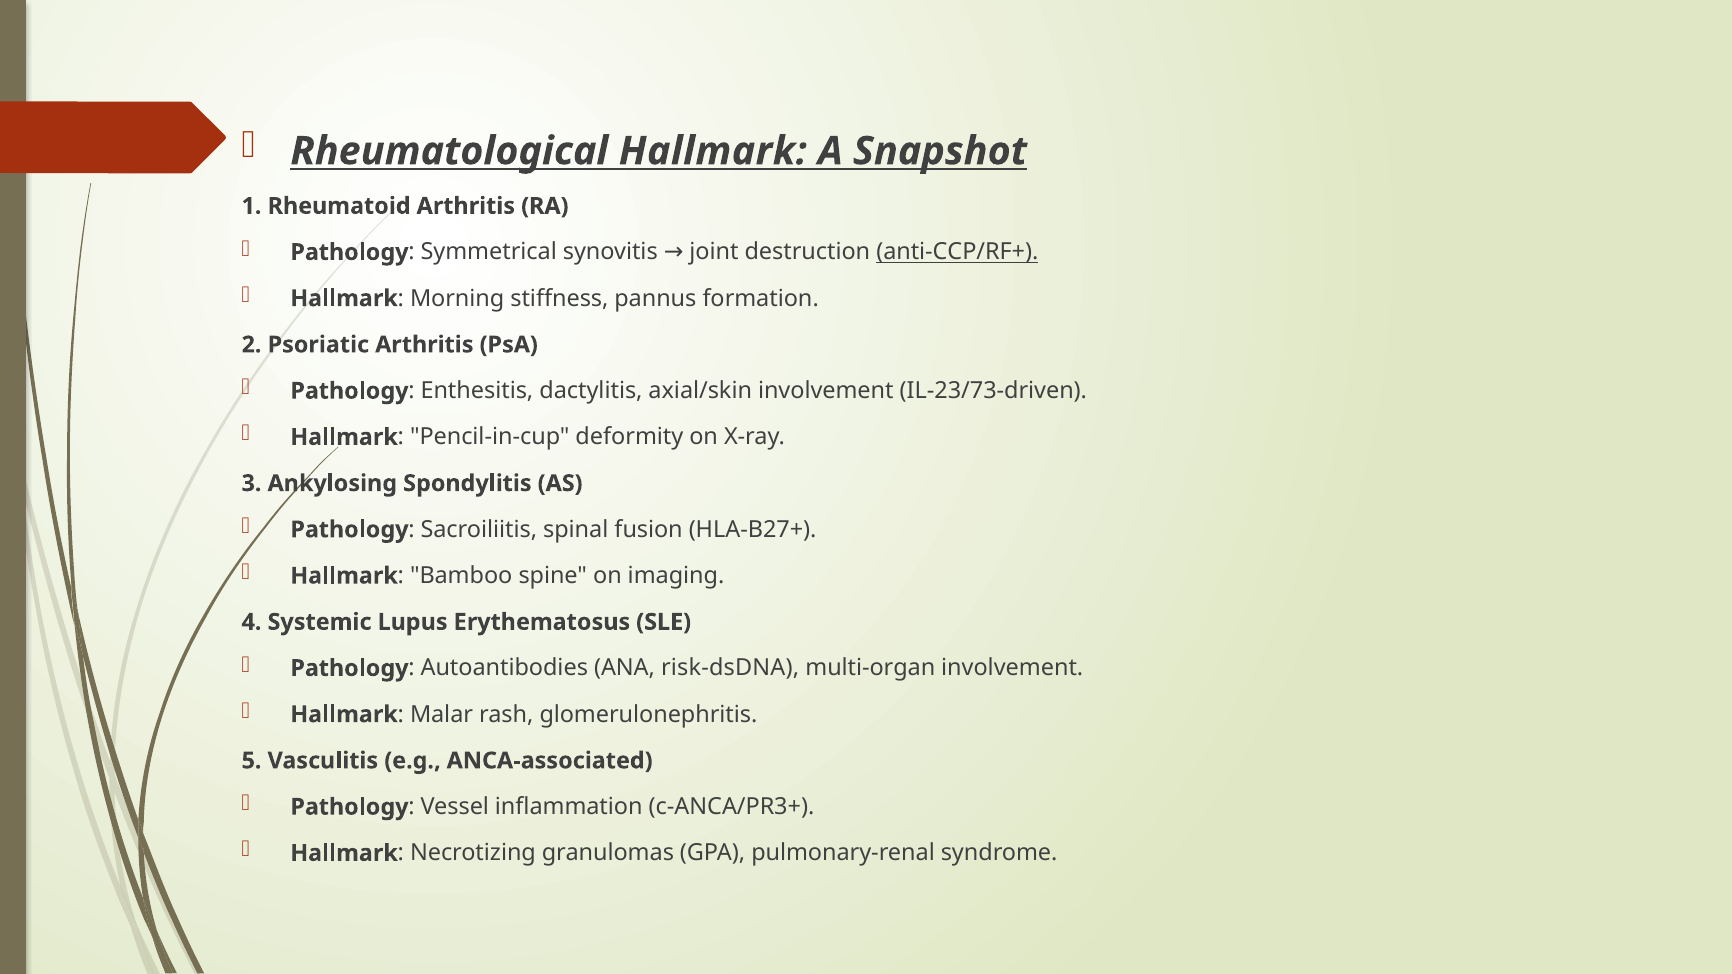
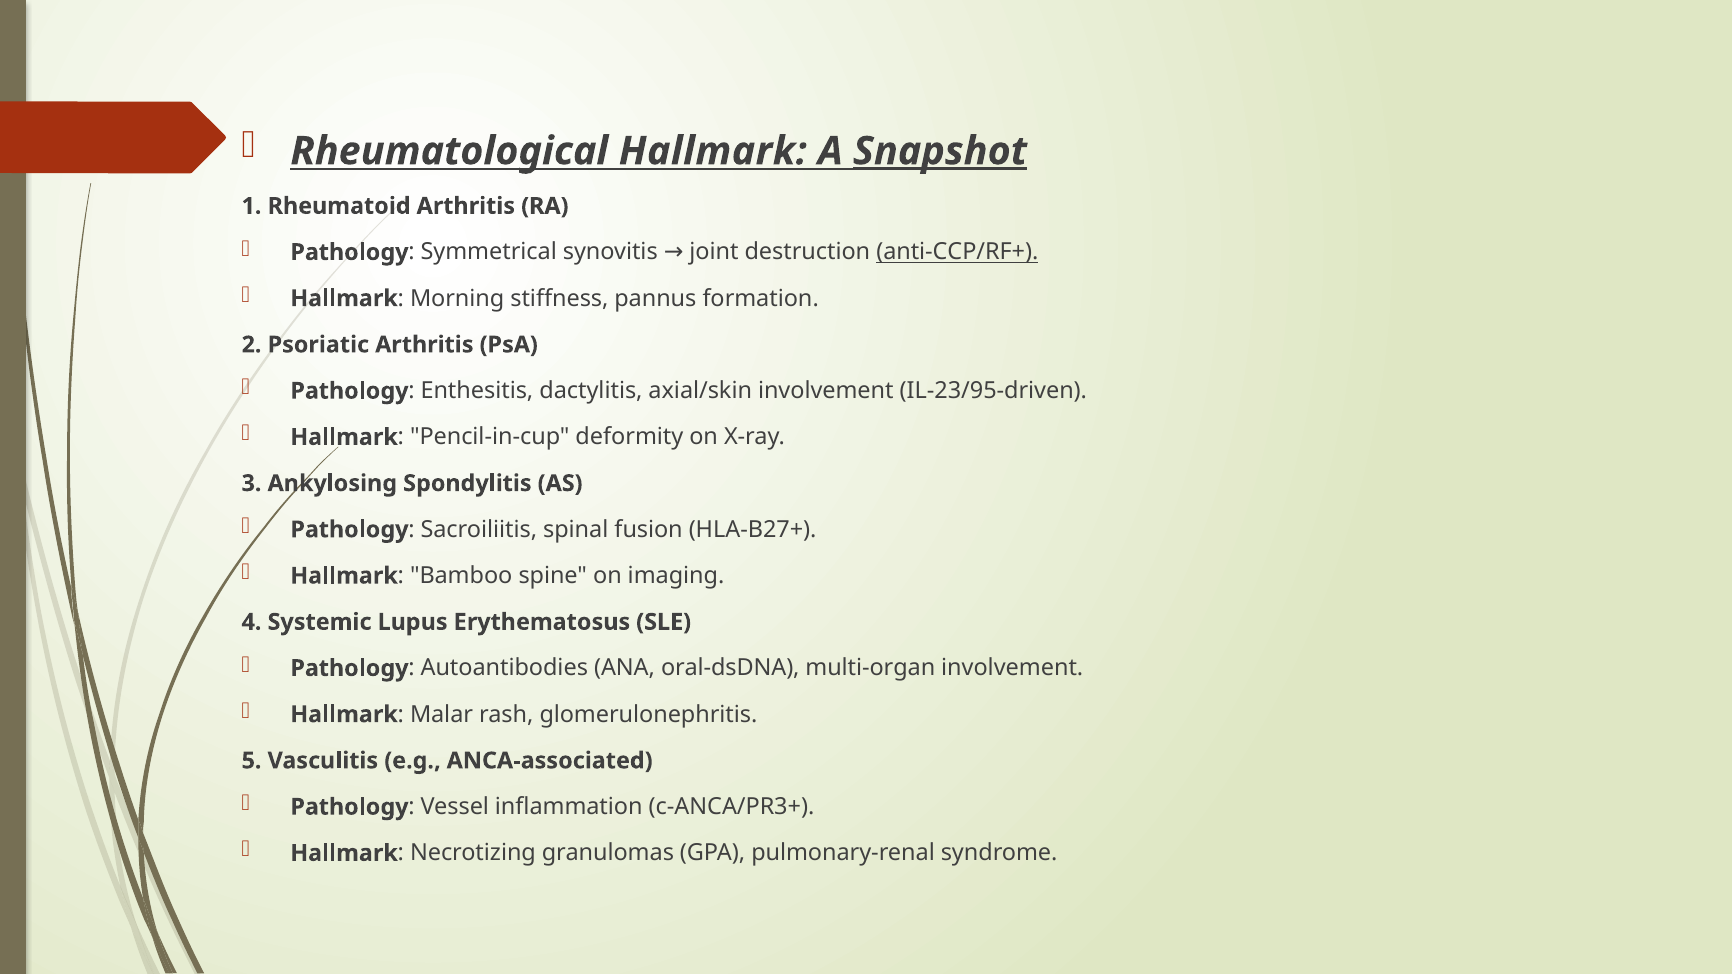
Snapshot underline: none -> present
IL-23/73-driven: IL-23/73-driven -> IL-23/95-driven
risk-dsDNA: risk-dsDNA -> oral-dsDNA
